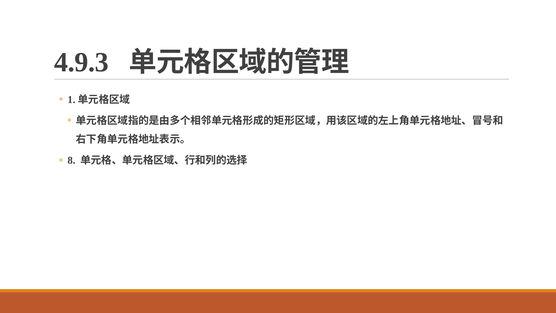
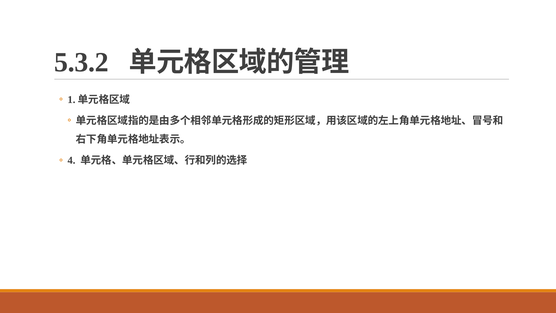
4.9.3: 4.9.3 -> 5.3.2
8: 8 -> 4
